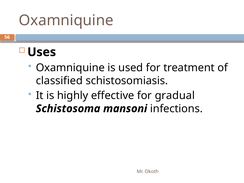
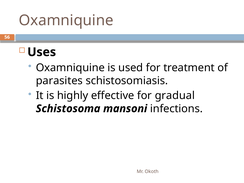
classified: classified -> parasites
